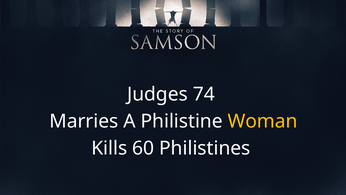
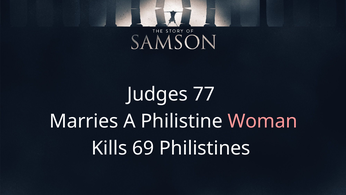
74: 74 -> 77
Woman colour: yellow -> pink
60: 60 -> 69
